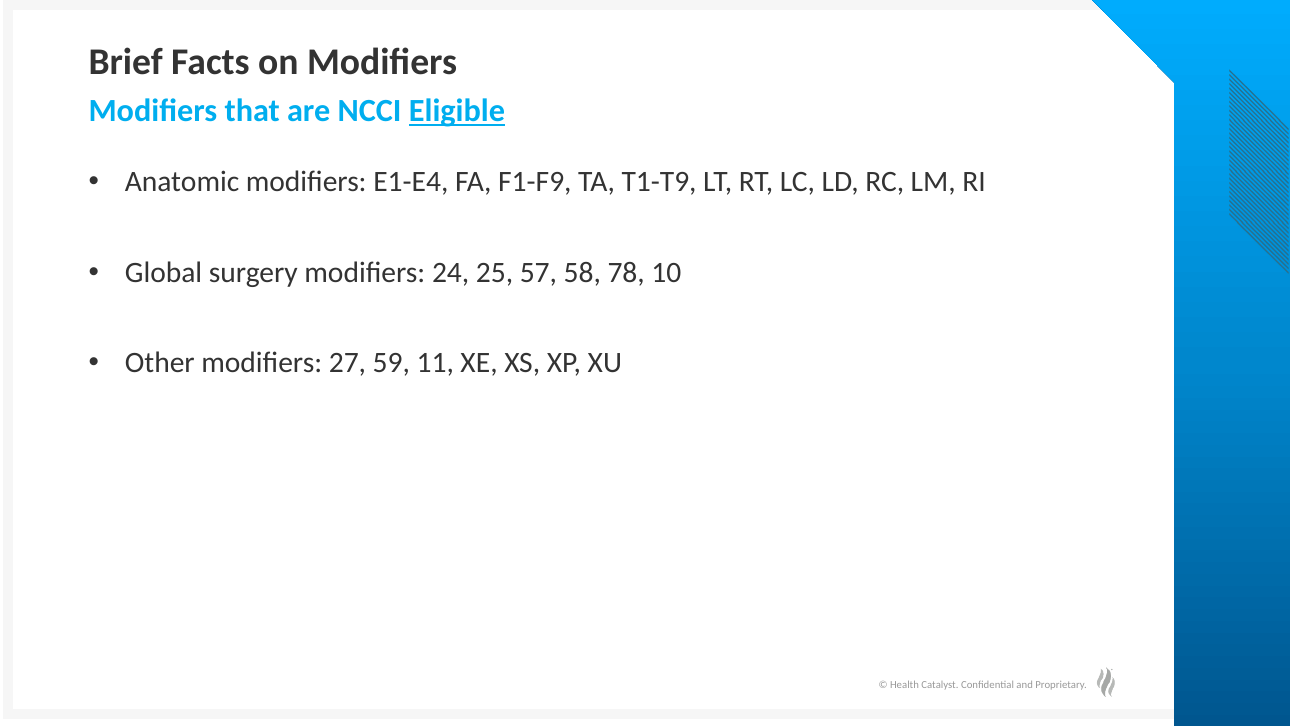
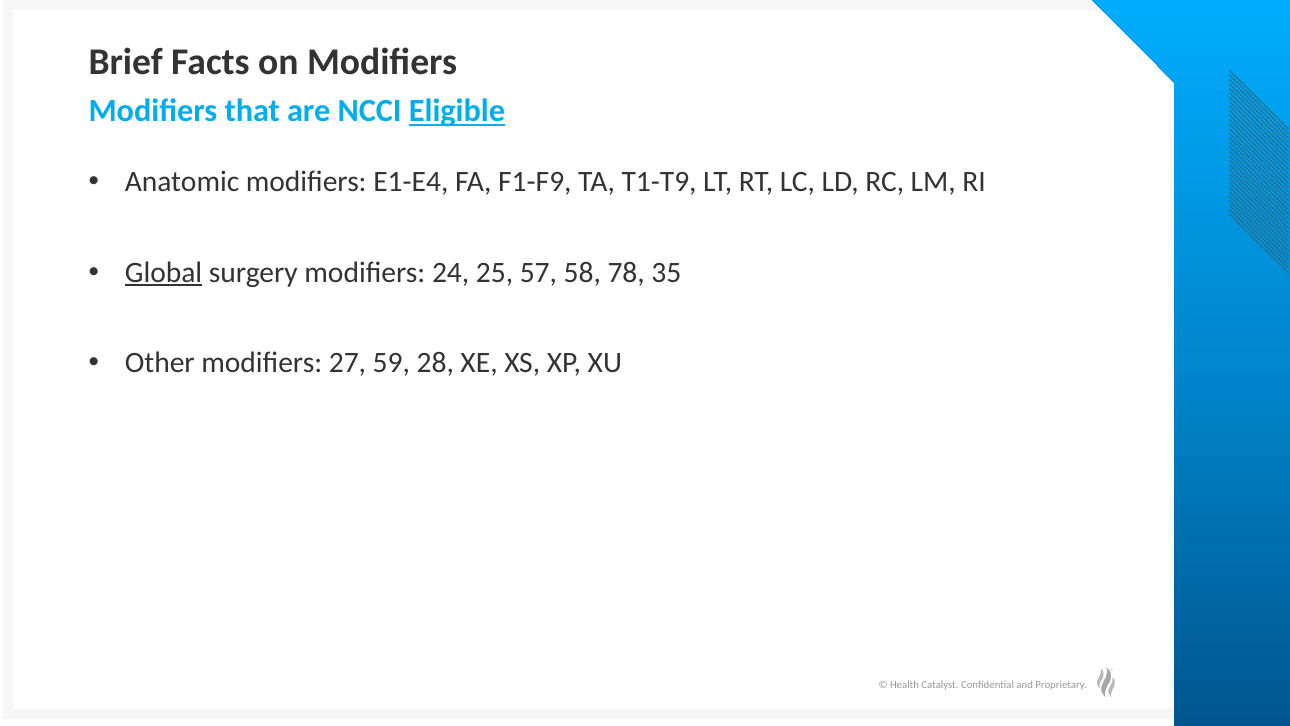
Global underline: none -> present
10: 10 -> 35
11: 11 -> 28
